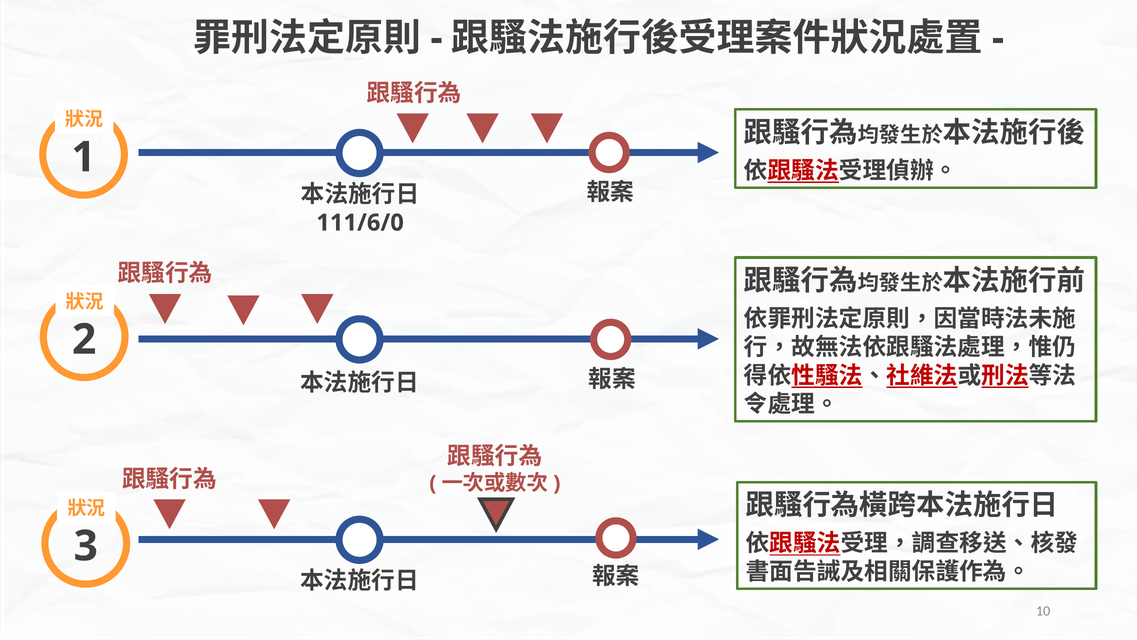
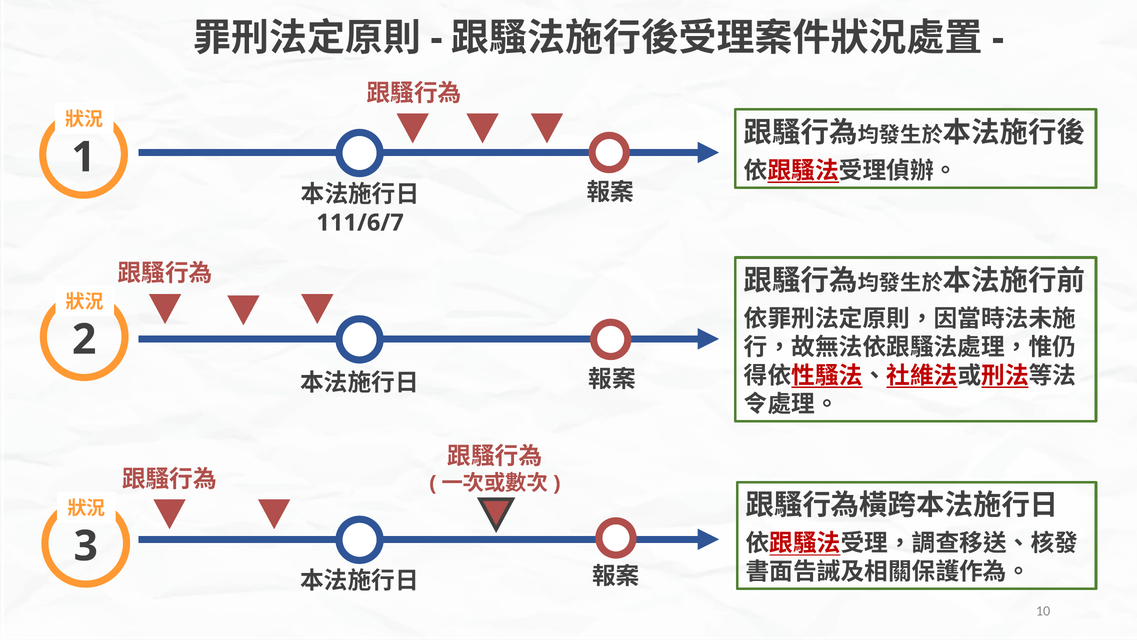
111/6/0: 111/6/0 -> 111/6/7
